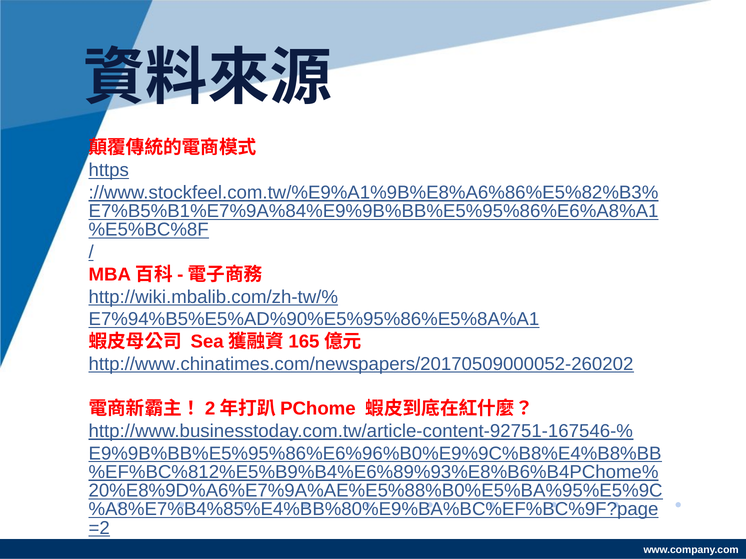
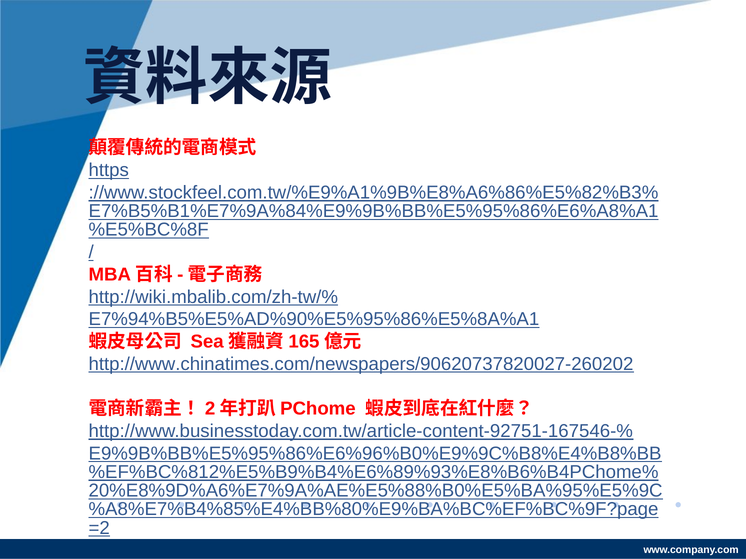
http://www.chinatimes.com/newspapers/20170509000052-260202: http://www.chinatimes.com/newspapers/20170509000052-260202 -> http://www.chinatimes.com/newspapers/90620737820027-260202
